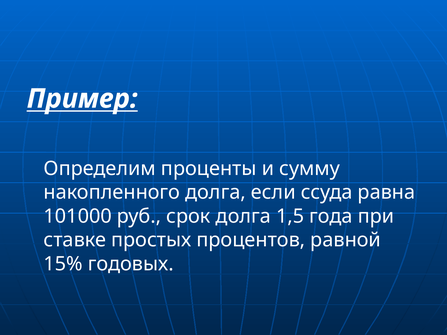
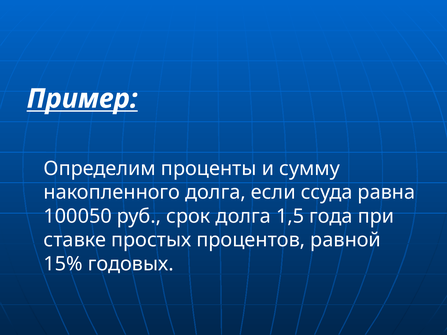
101000: 101000 -> 100050
